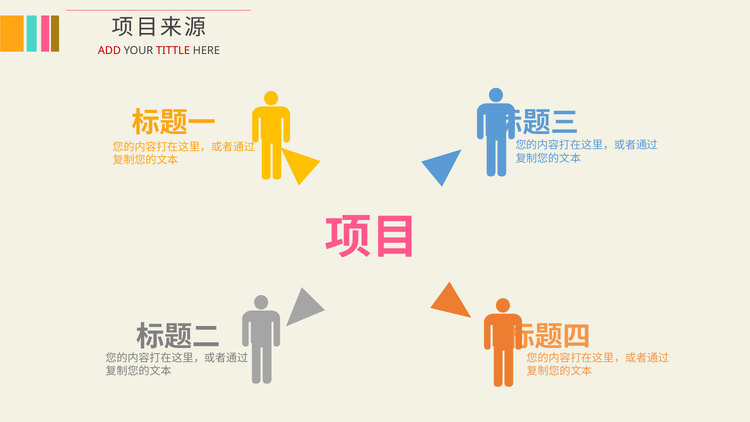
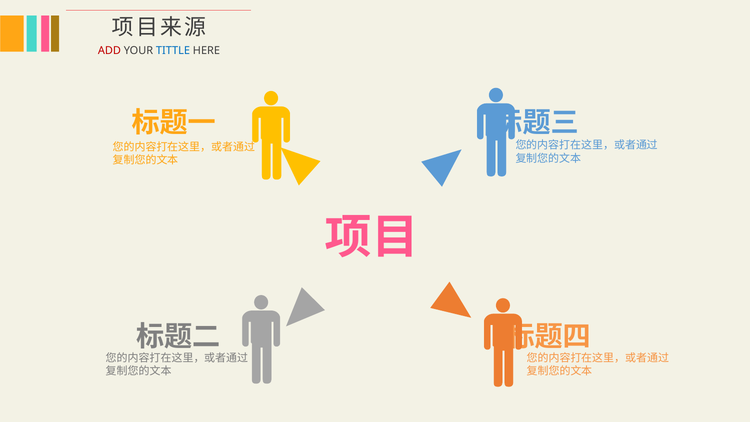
TITTLE colour: red -> blue
